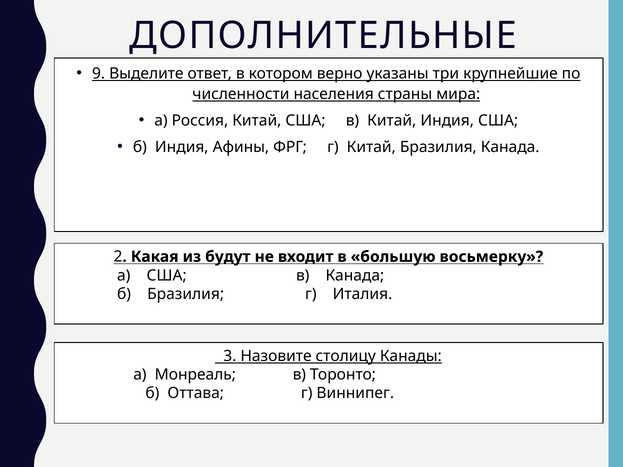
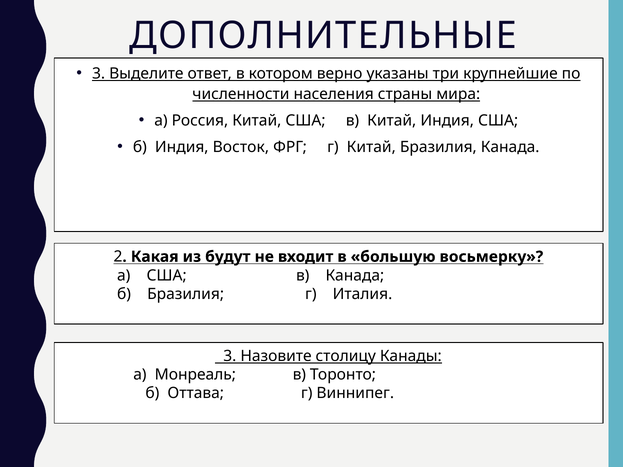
9 at (99, 73): 9 -> 3
Афины: Афины -> Восток
